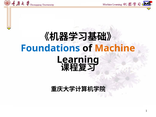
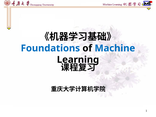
Machine colour: orange -> blue
